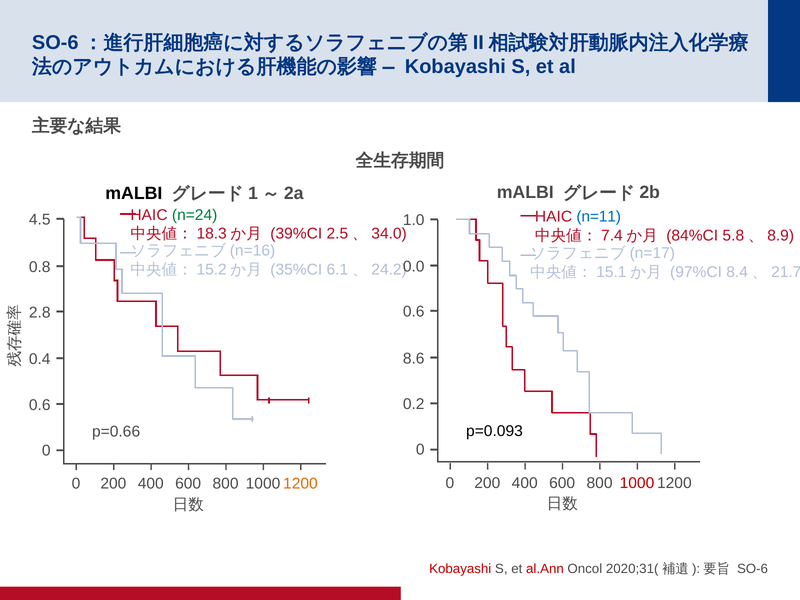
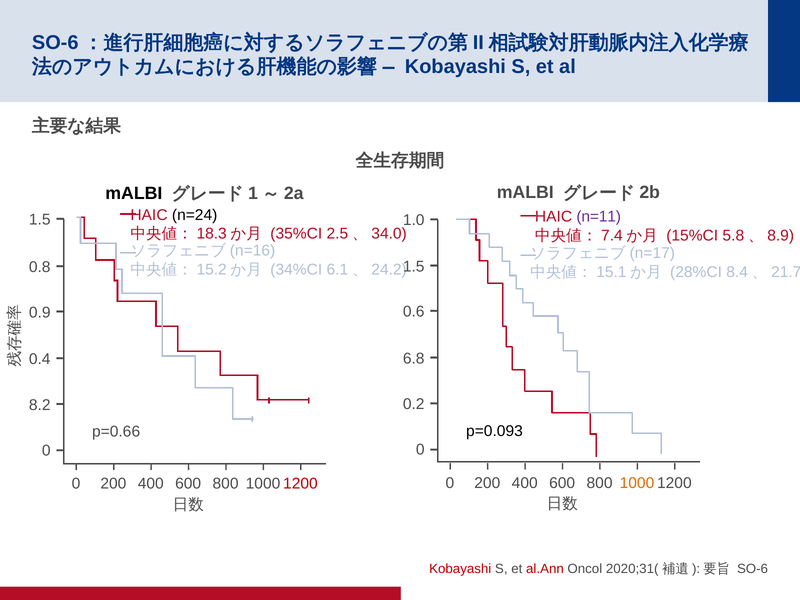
n=24 colour: green -> black
n=11 colour: blue -> purple
4.5 at (40, 220): 4.5 -> 1.5
39%CI: 39%CI -> 35%CI
84%CI: 84%CI -> 15%CI
0.0 at (414, 267): 0.0 -> 1.5
35%CI: 35%CI -> 34%CI
97%CI: 97%CI -> 28%CI
2.8: 2.8 -> 0.9
8.6: 8.6 -> 6.8
0.6 at (40, 405): 0.6 -> 8.2
1000 at (637, 483) colour: red -> orange
1200 at (300, 484) colour: orange -> red
